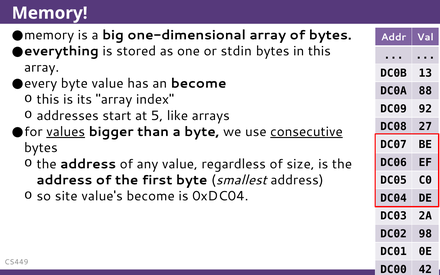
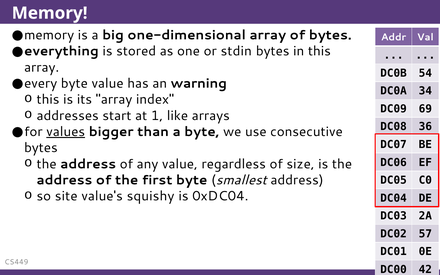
13: 13 -> 54
an become: become -> warning
88: 88 -> 34
92: 92 -> 69
5: 5 -> 1
27: 27 -> 36
consecutive underline: present -> none
value's become: become -> squishy
98: 98 -> 57
